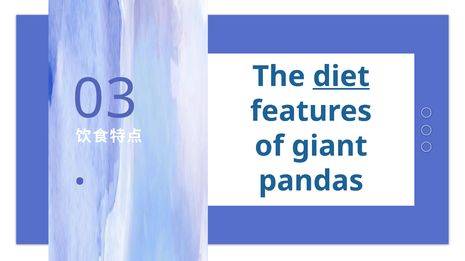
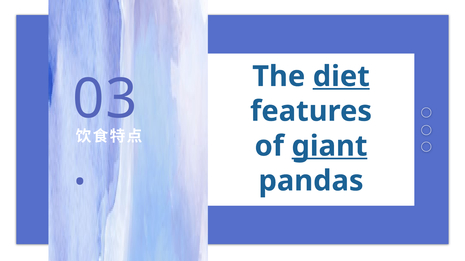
giant underline: none -> present
